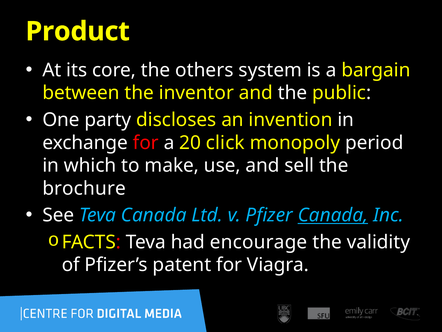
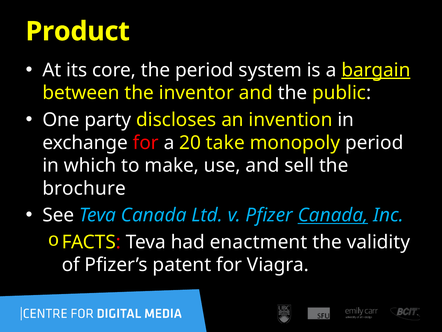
the others: others -> period
bargain underline: none -> present
click: click -> take
encourage: encourage -> enactment
